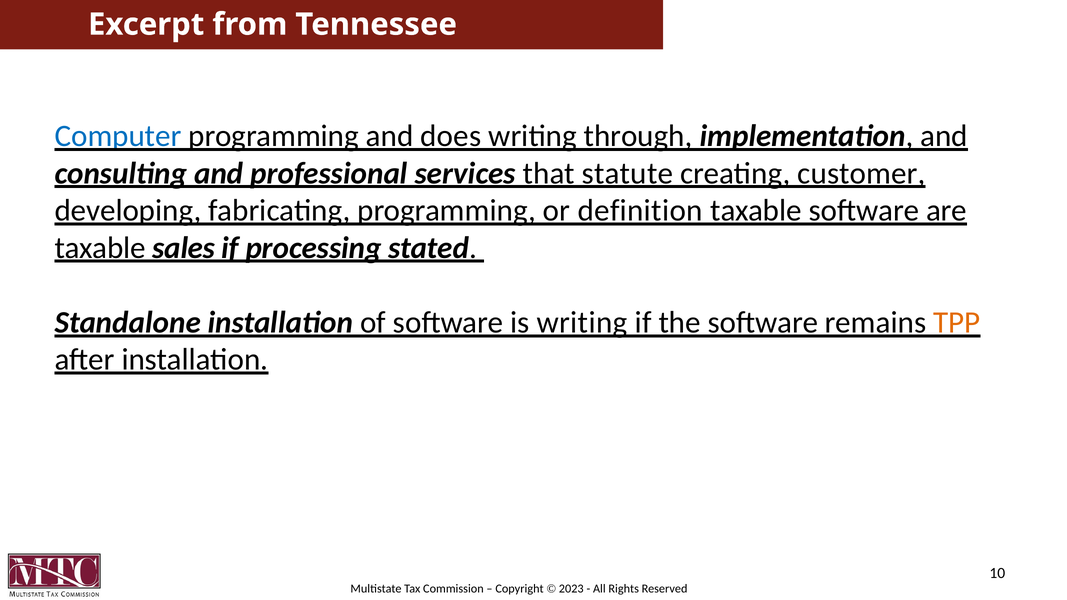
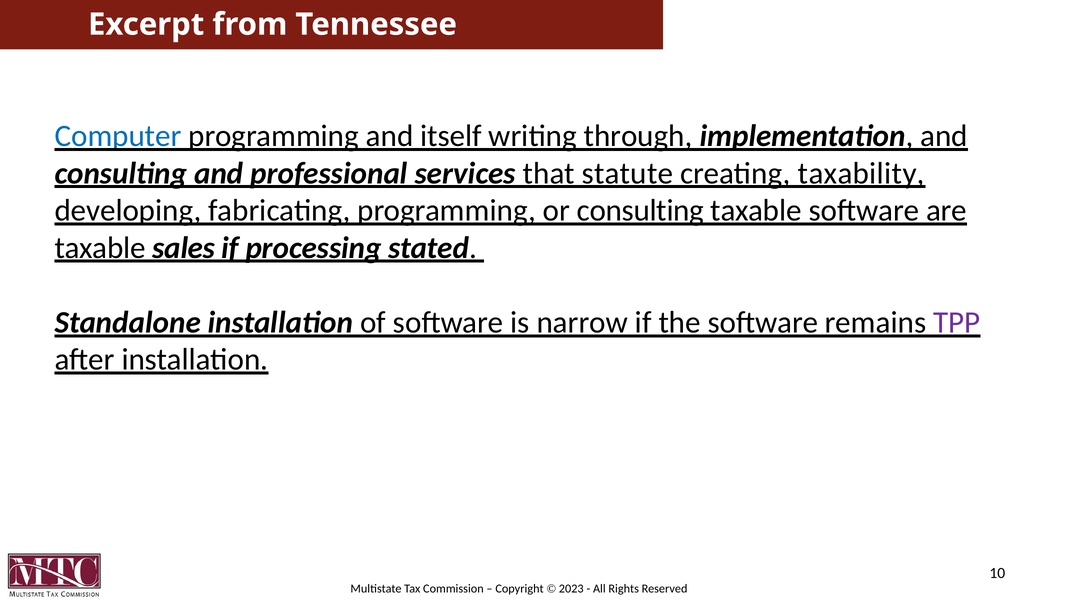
does: does -> itself
customer: customer -> taxability
or definition: definition -> consulting
is writing: writing -> narrow
TPP colour: orange -> purple
